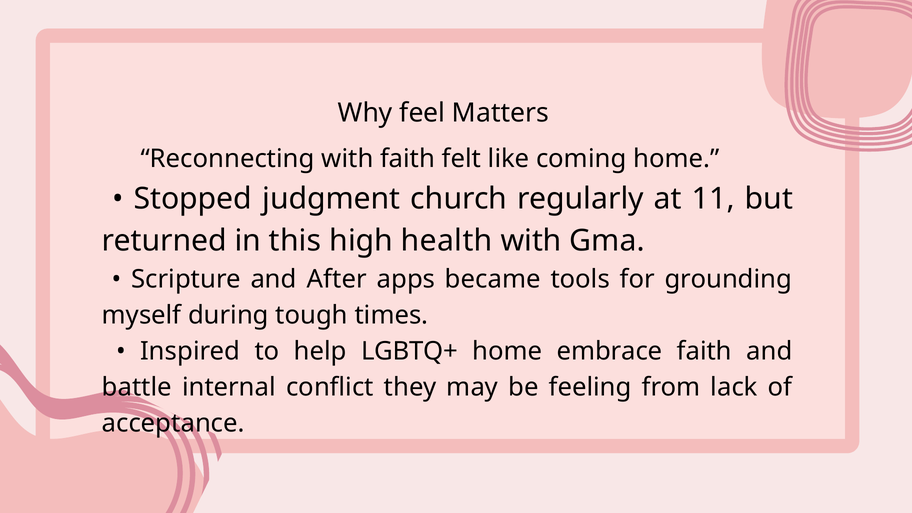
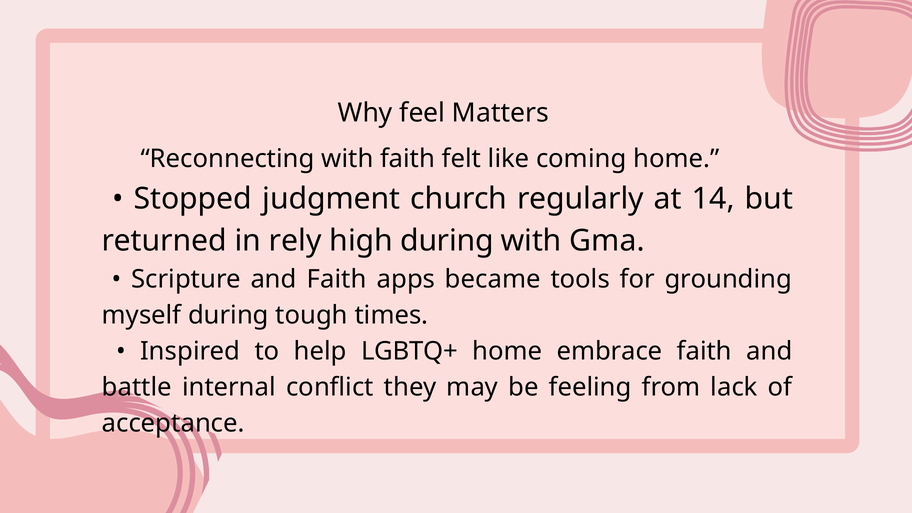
11: 11 -> 14
this: this -> rely
high health: health -> during
and After: After -> Faith
